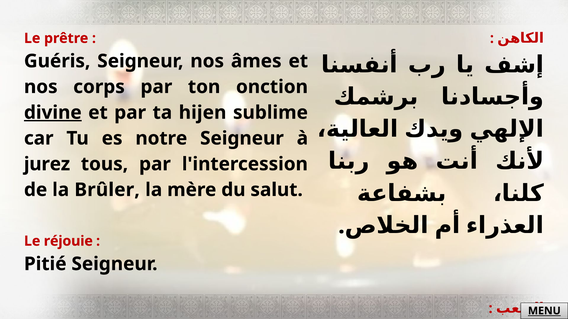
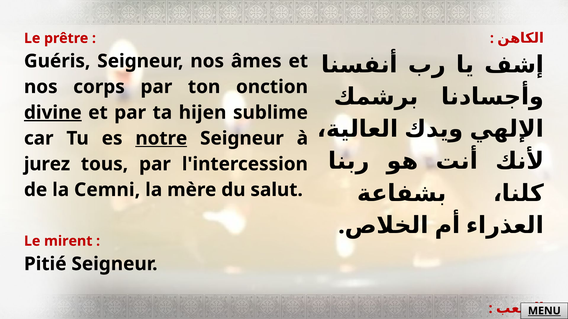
notre underline: none -> present
Brûler: Brûler -> Cemni
réjouie: réjouie -> mirent
